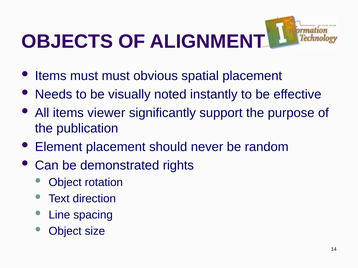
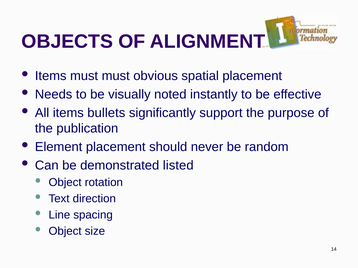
viewer: viewer -> bullets
rights: rights -> listed
